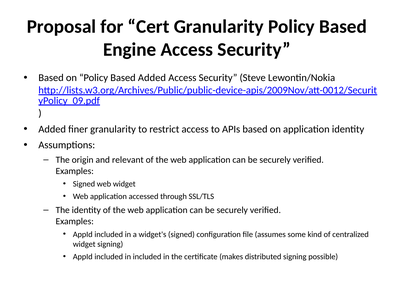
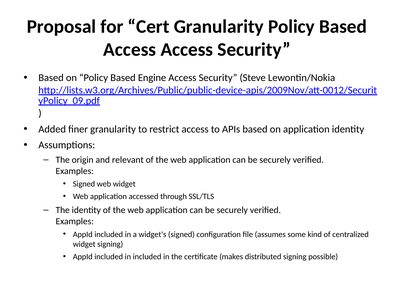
Engine at (130, 50): Engine -> Access
Based Added: Added -> Engine
